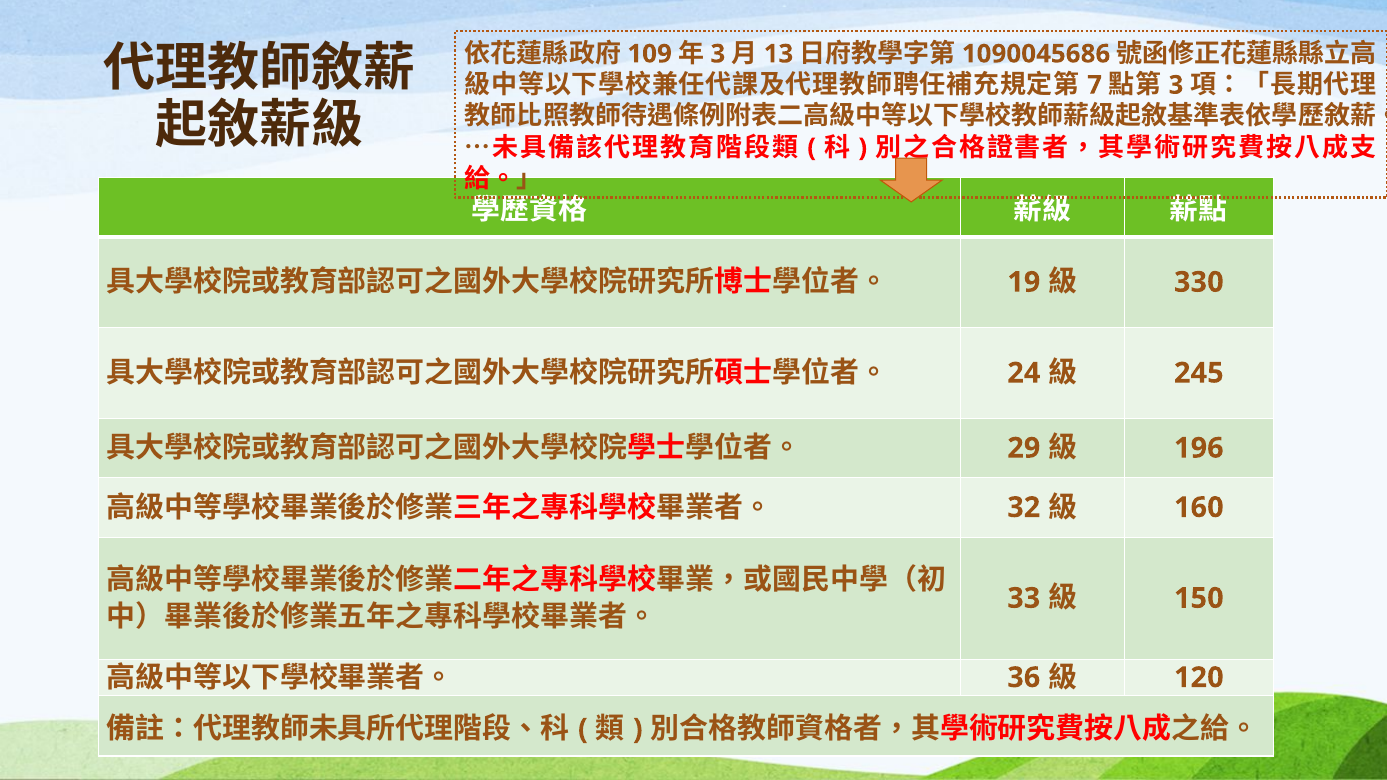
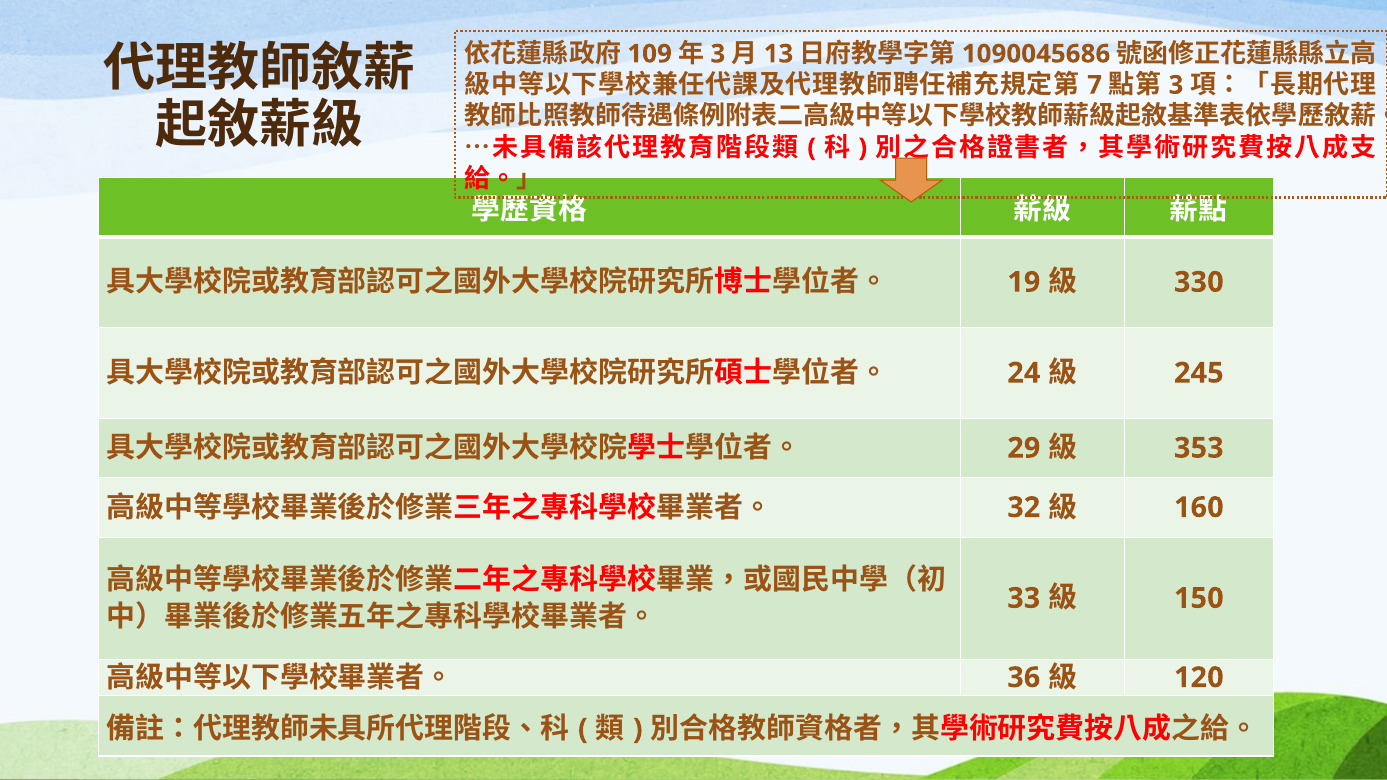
196: 196 -> 353
